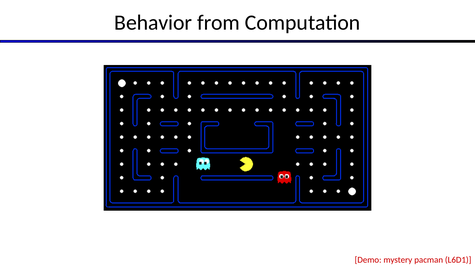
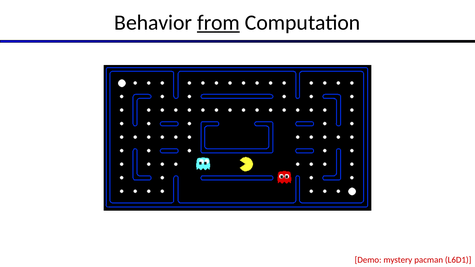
from underline: none -> present
